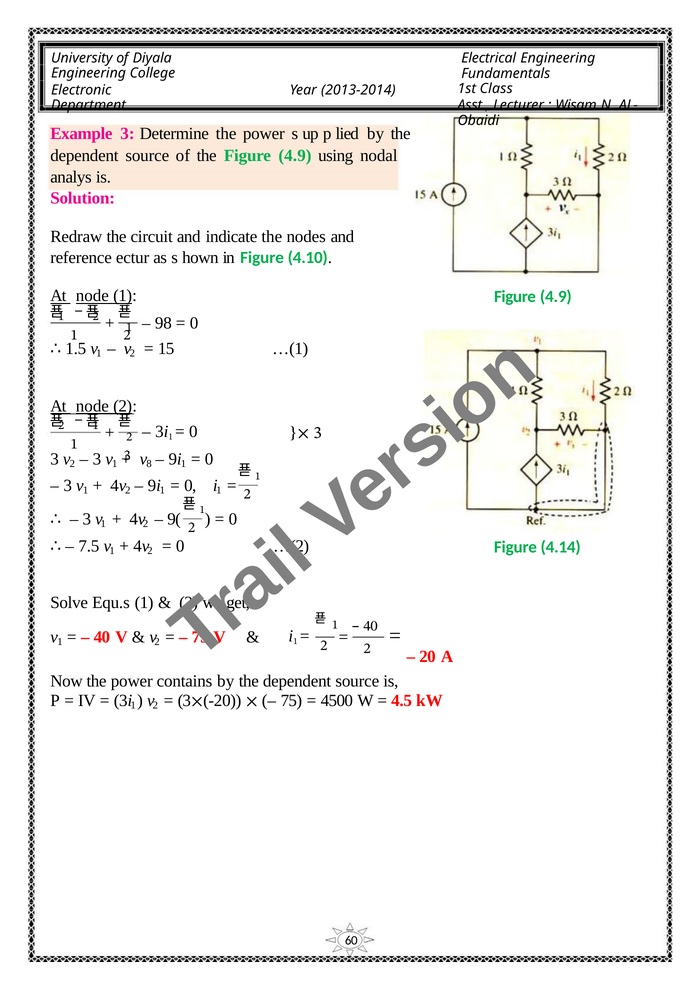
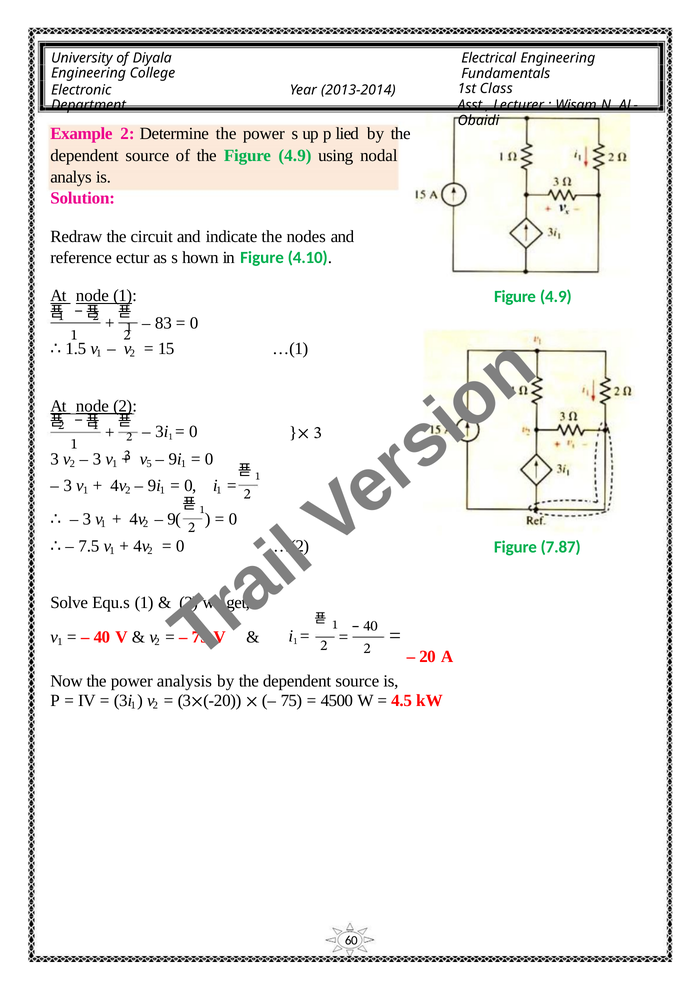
Example 3: 3 -> 2
98: 98 -> 83
8: 8 -> 5
4.14: 4.14 -> 7.87
contains: contains -> analysis
